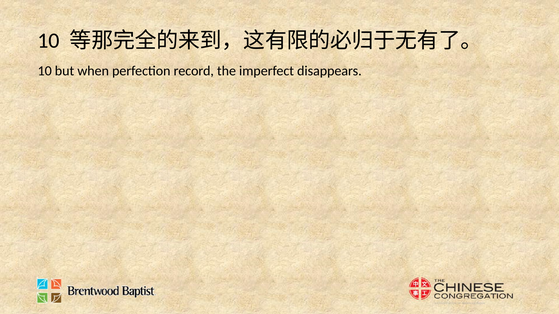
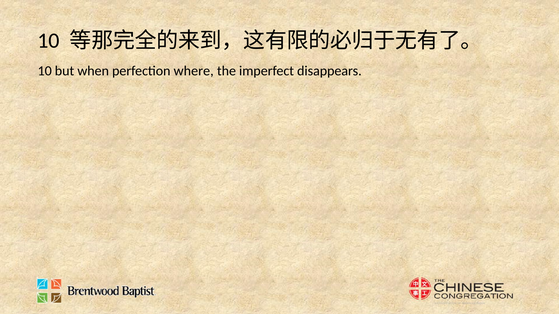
record: record -> where
